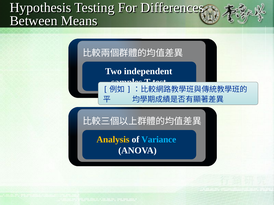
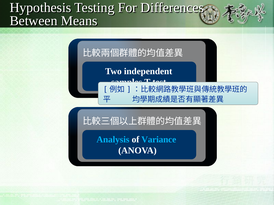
Analysis colour: yellow -> light blue
